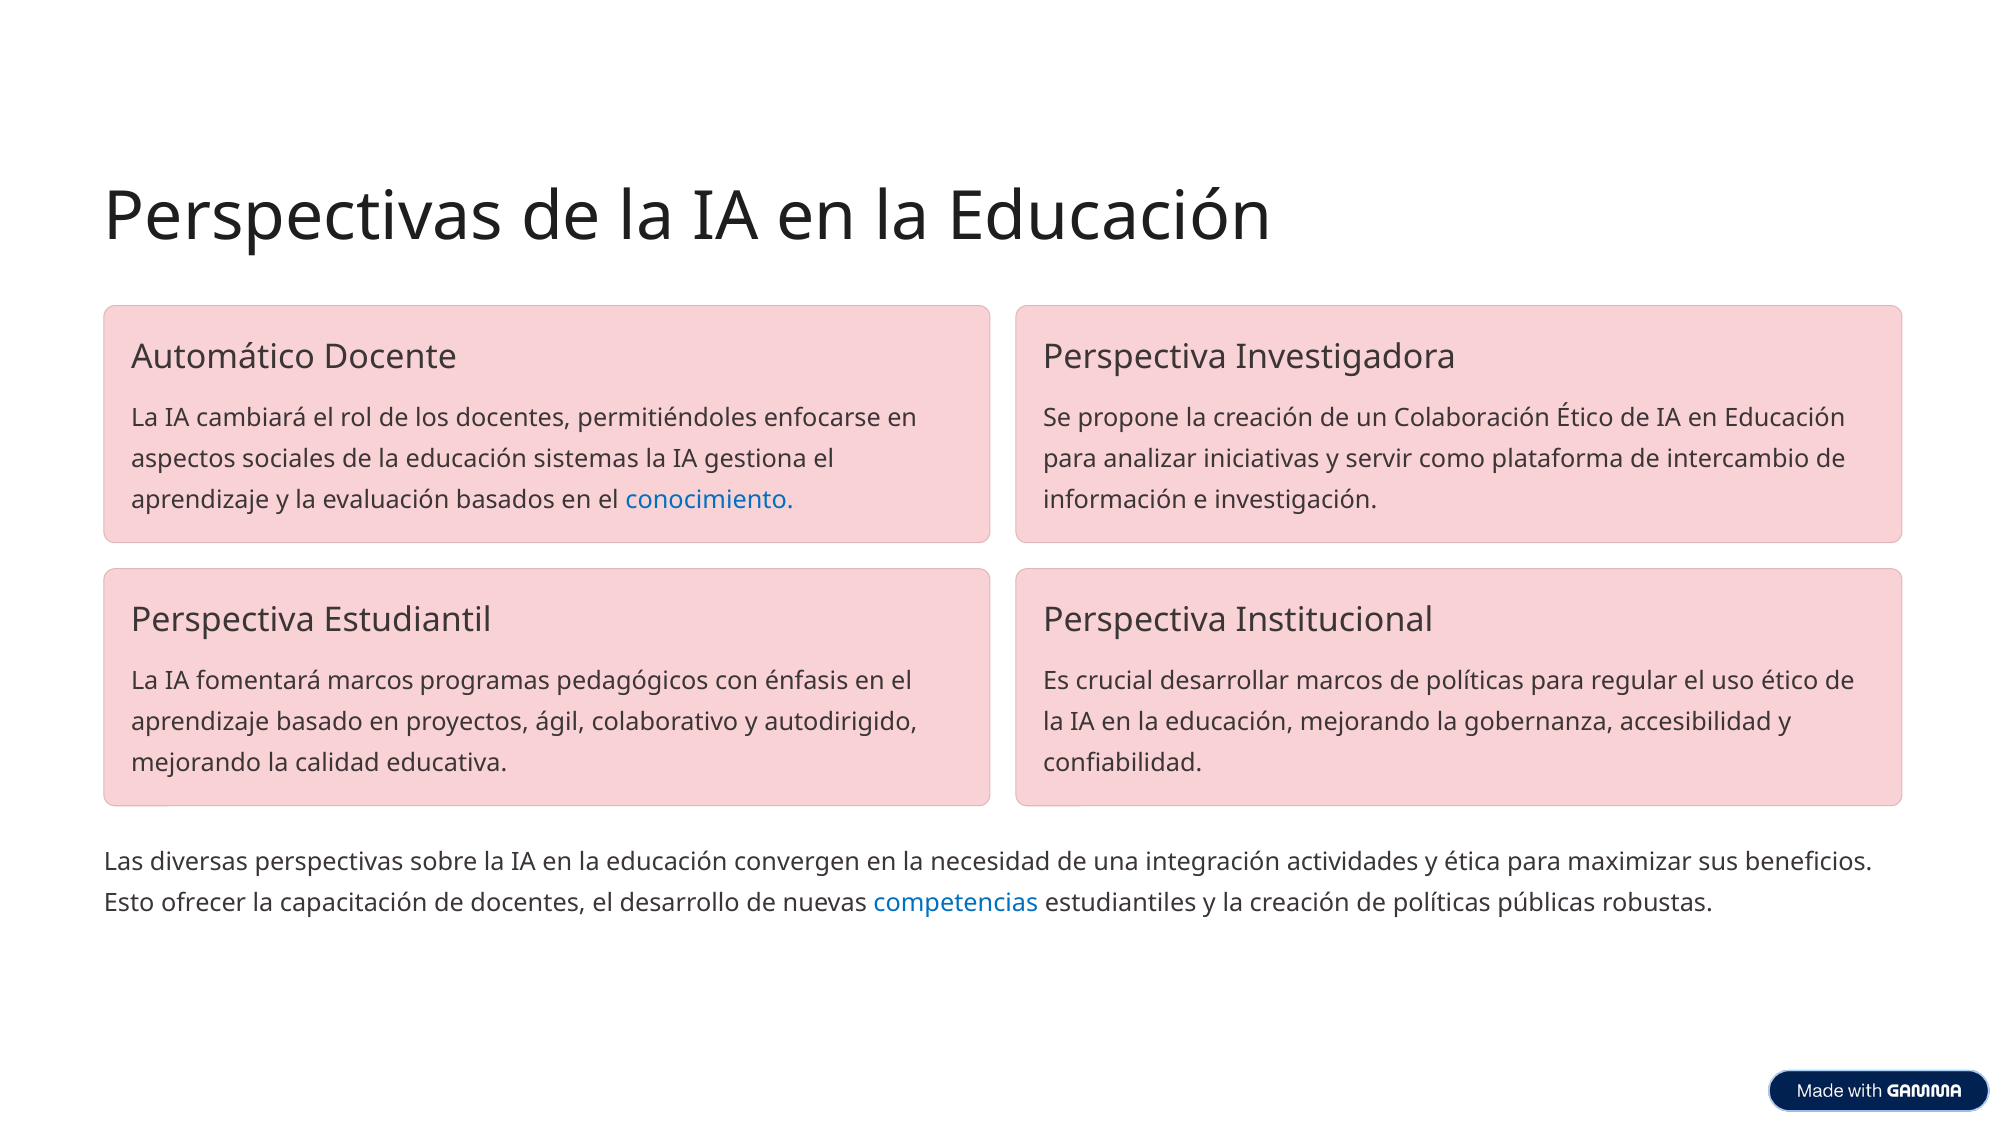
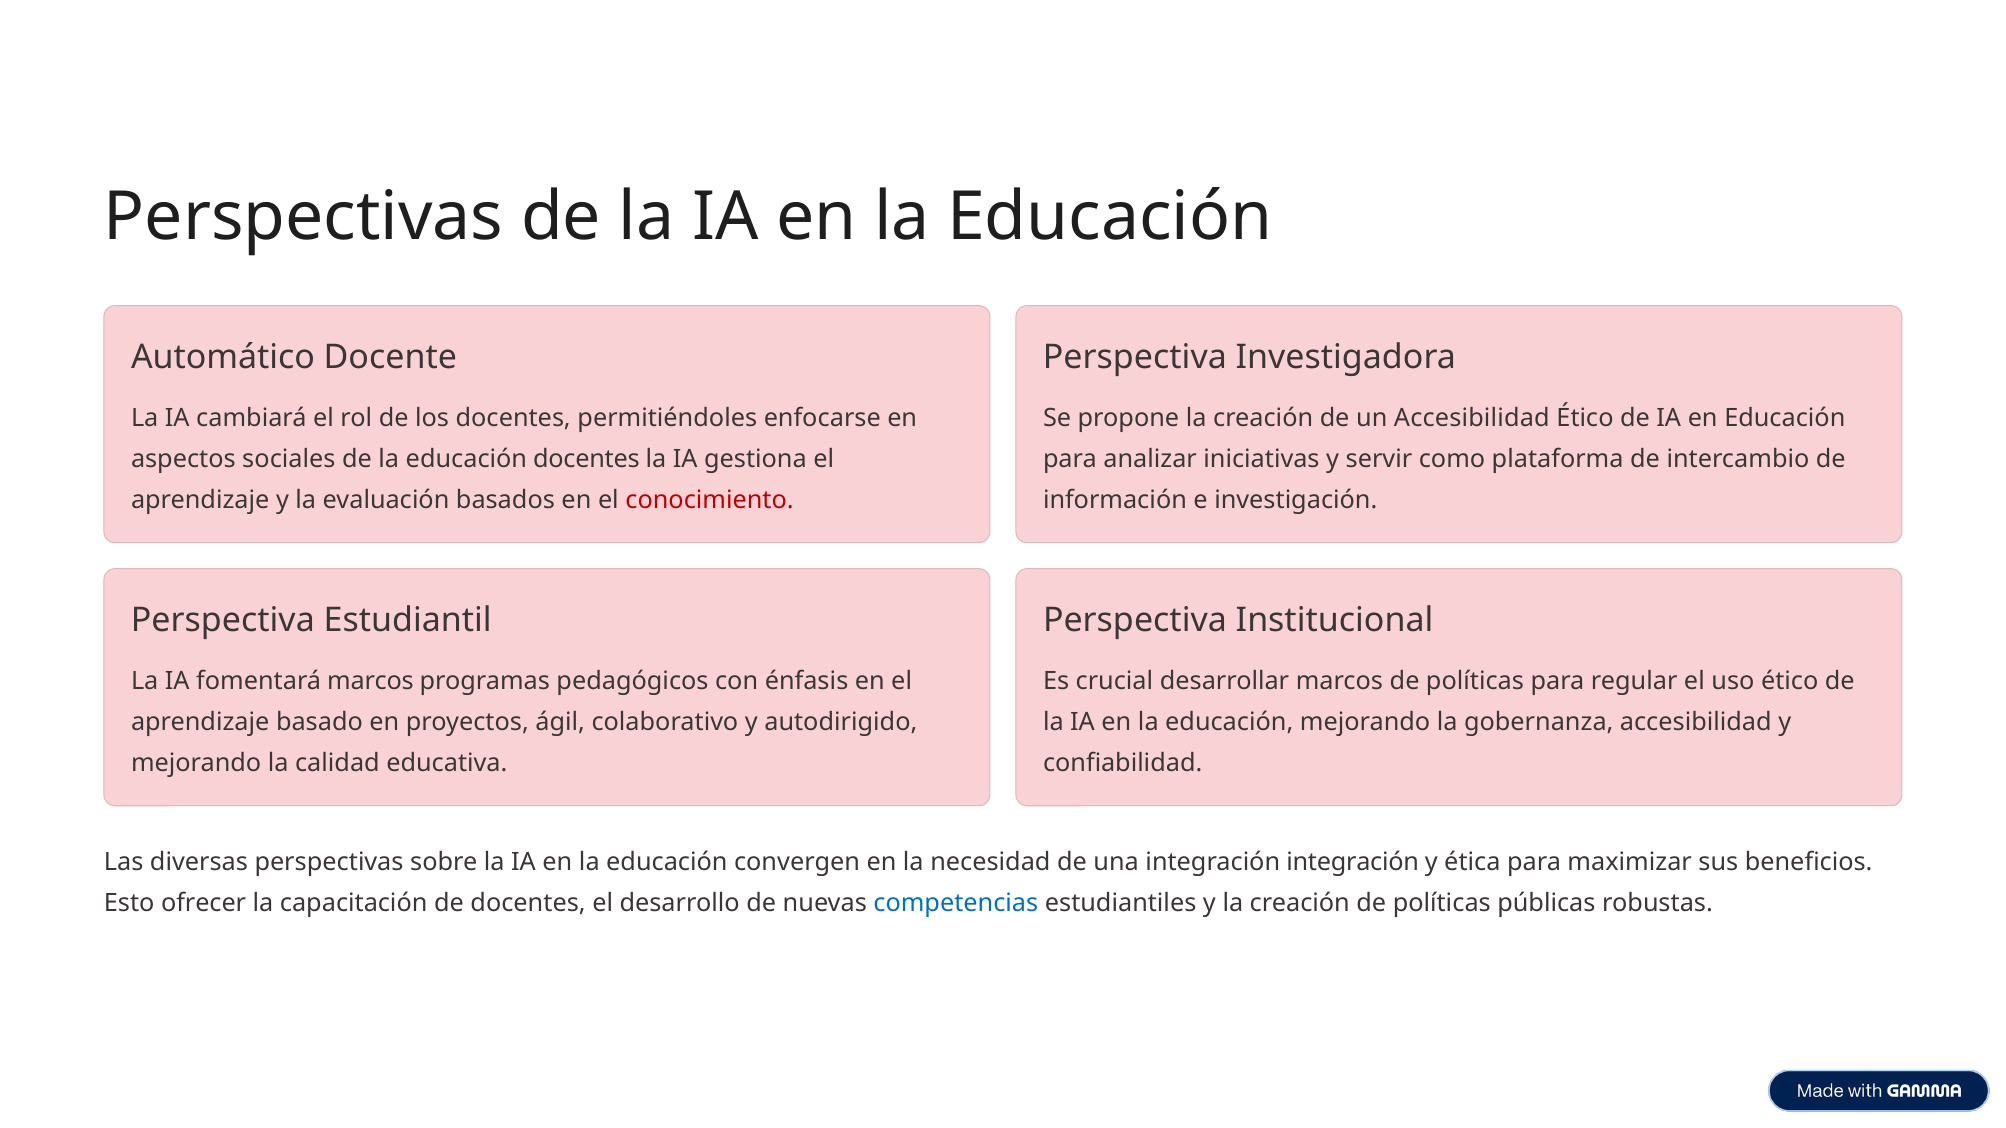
un Colaboración: Colaboración -> Accesibilidad
educación sistemas: sistemas -> docentes
conocimiento colour: blue -> red
integración actividades: actividades -> integración
